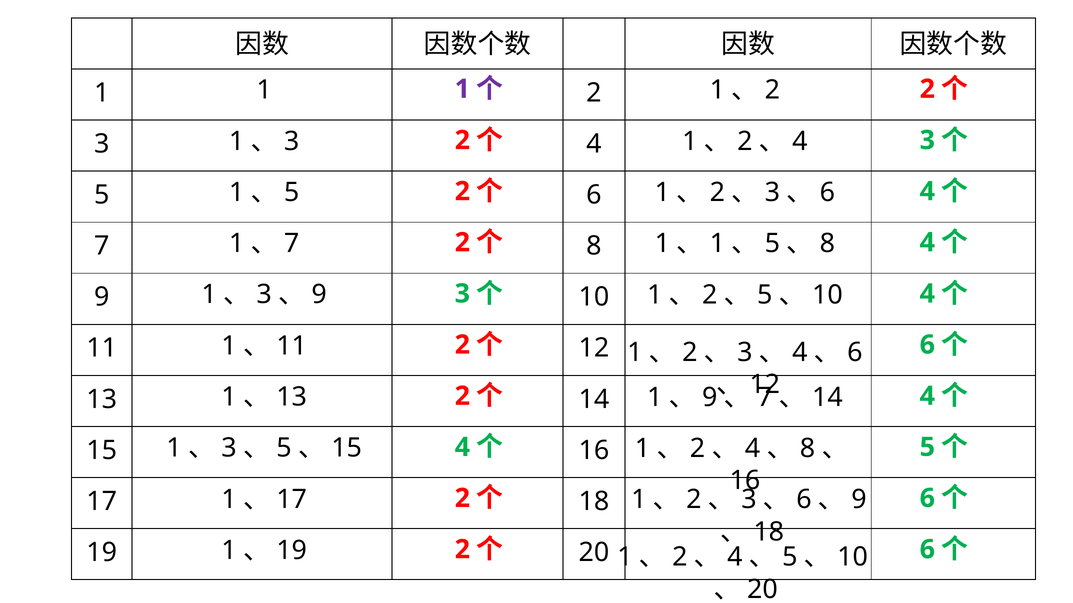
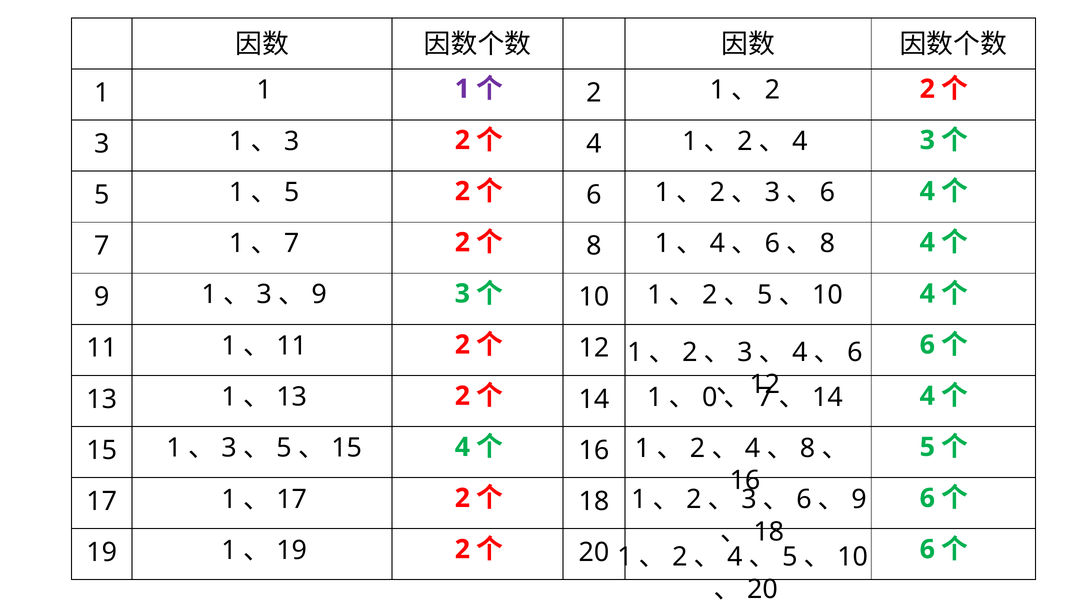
1 at (717, 244): 1 -> 4
5 at (772, 244): 5 -> 6
9 at (710, 398): 9 -> 0
